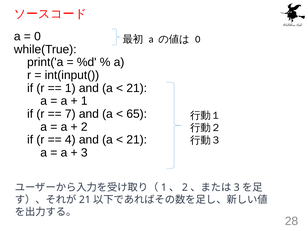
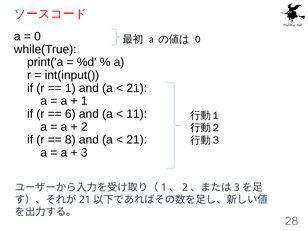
7: 7 -> 6
65: 65 -> 11
4: 4 -> 8
